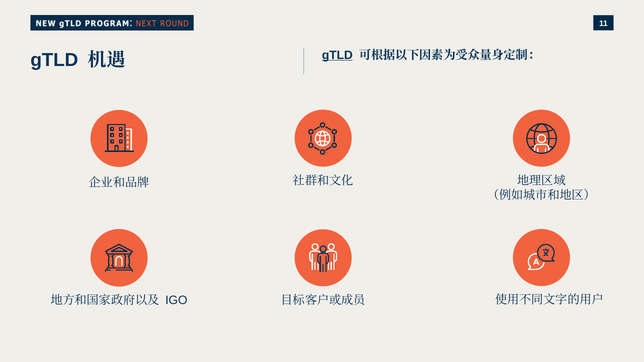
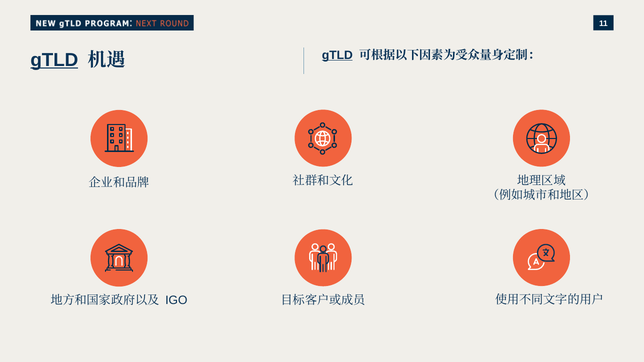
gTLD at (54, 60) underline: none -> present
